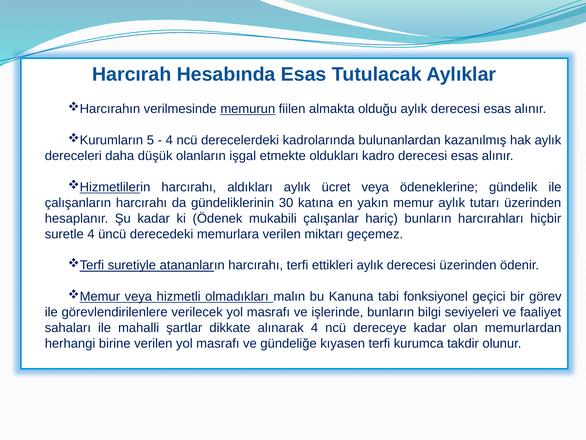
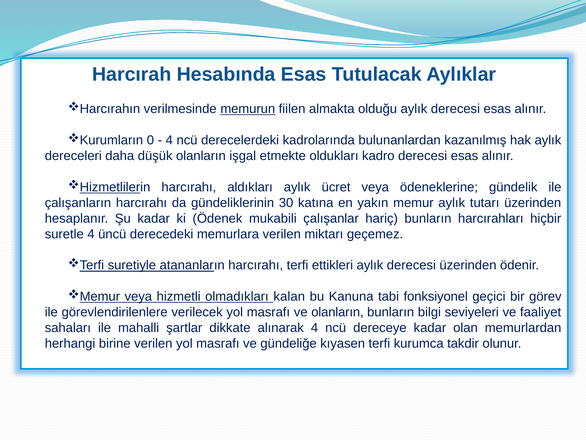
5: 5 -> 0
malın: malın -> kalan
ve işlerinde: işlerinde -> olanların
